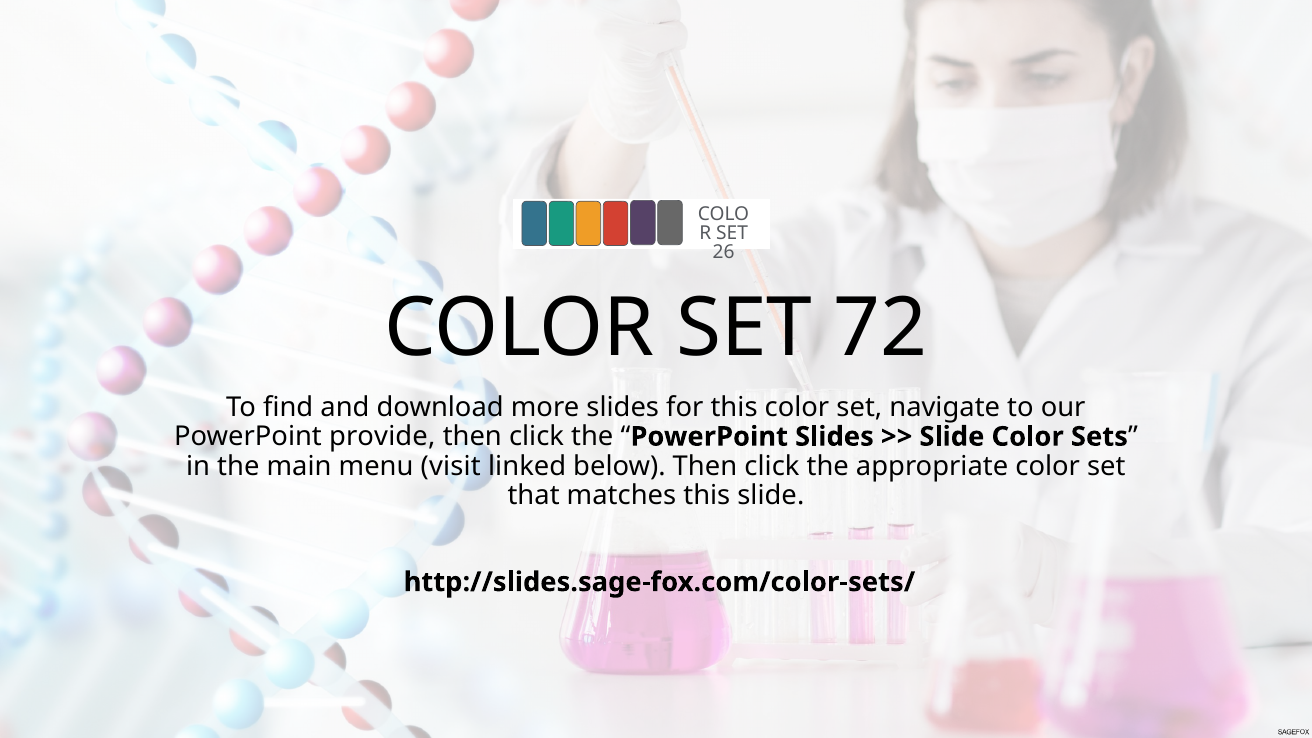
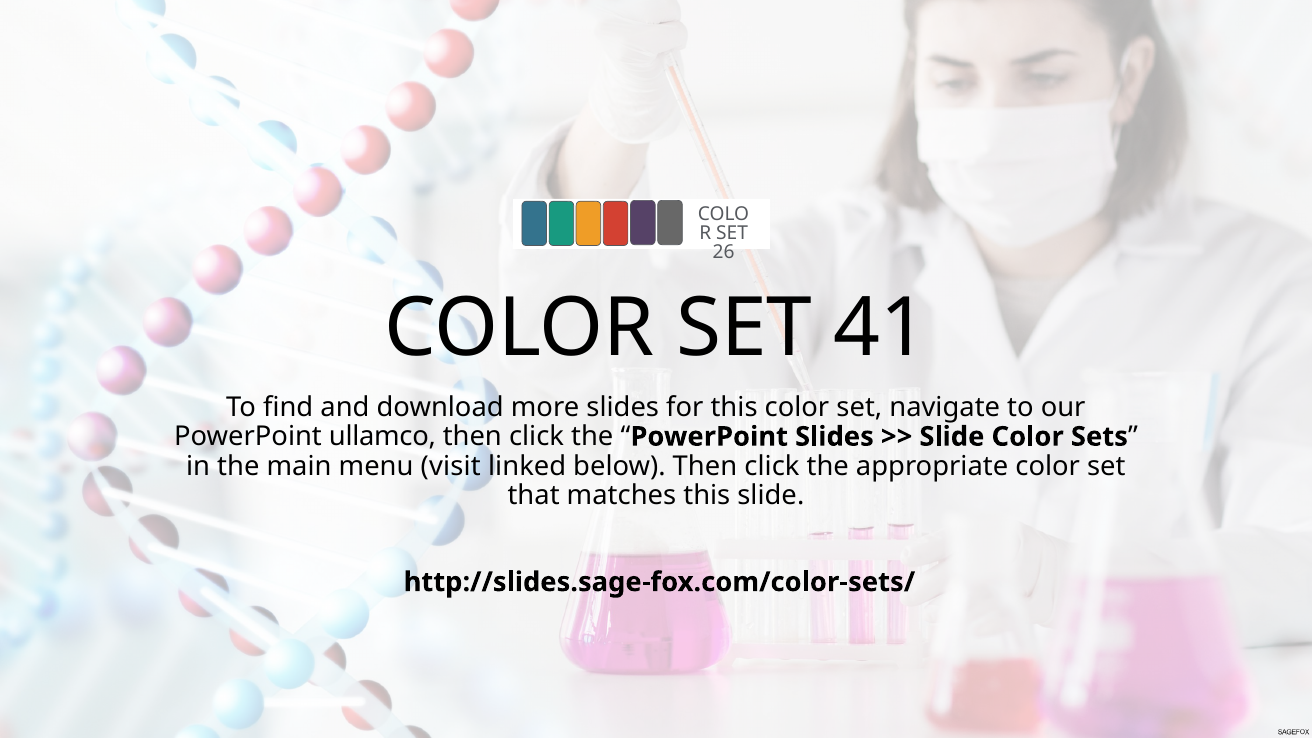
72: 72 -> 41
provide: provide -> ullamco
